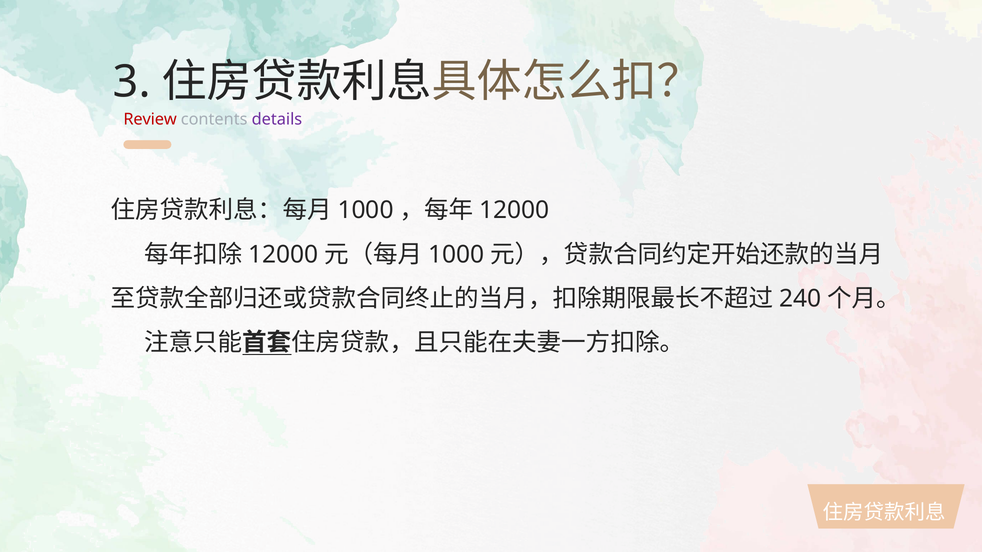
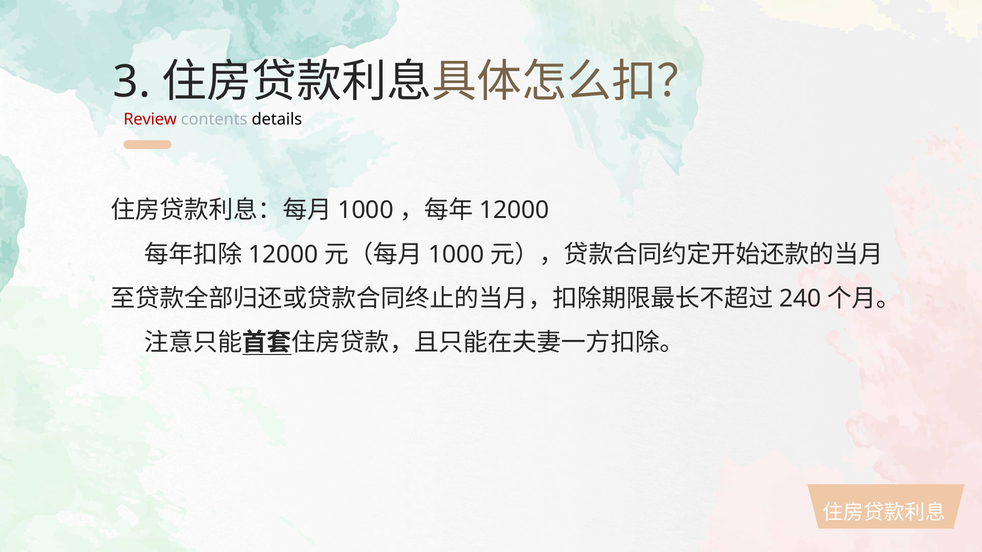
details colour: purple -> black
